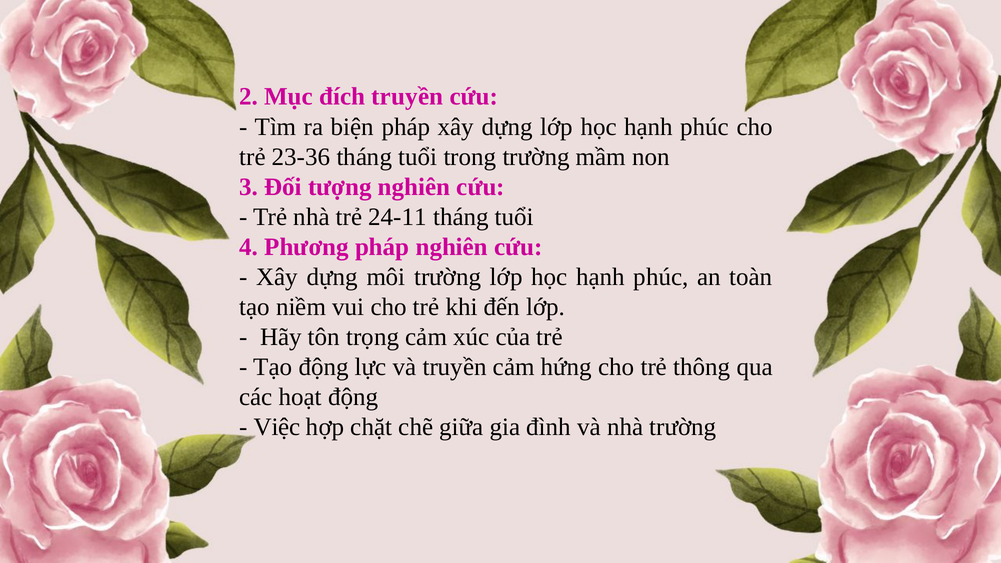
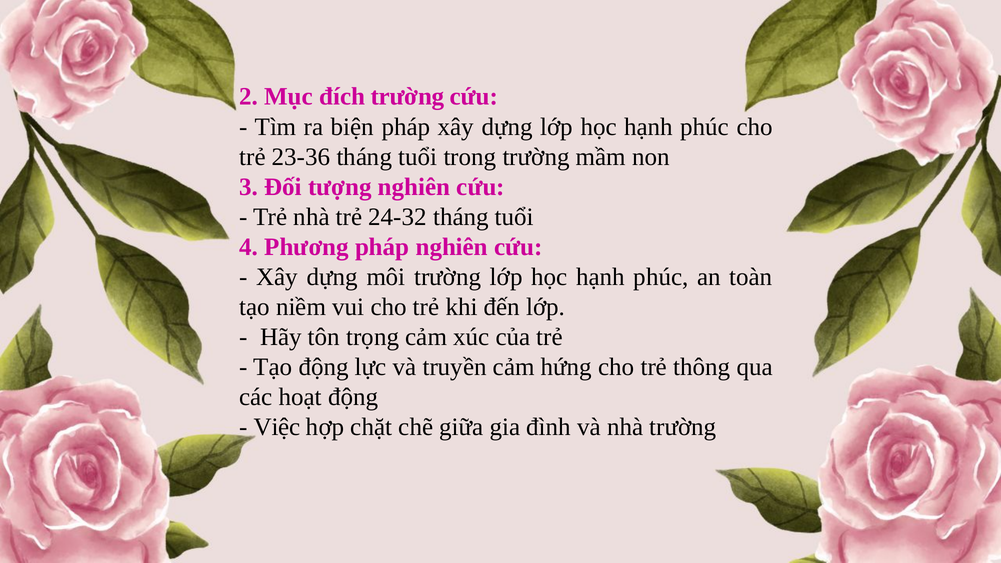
đích truyền: truyền -> trường
24-11: 24-11 -> 24-32
